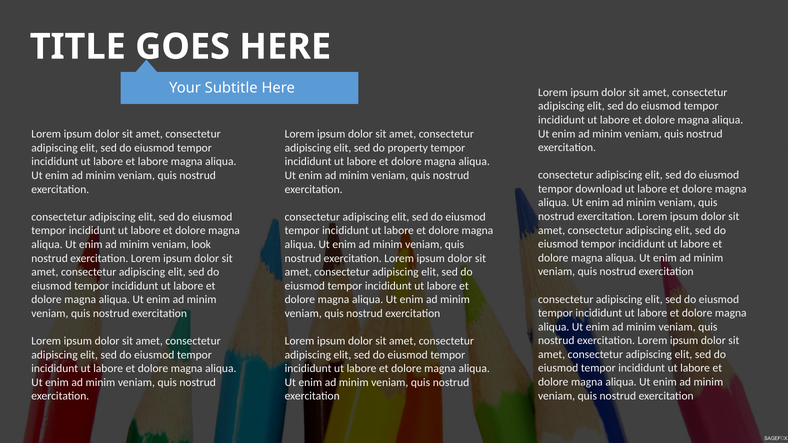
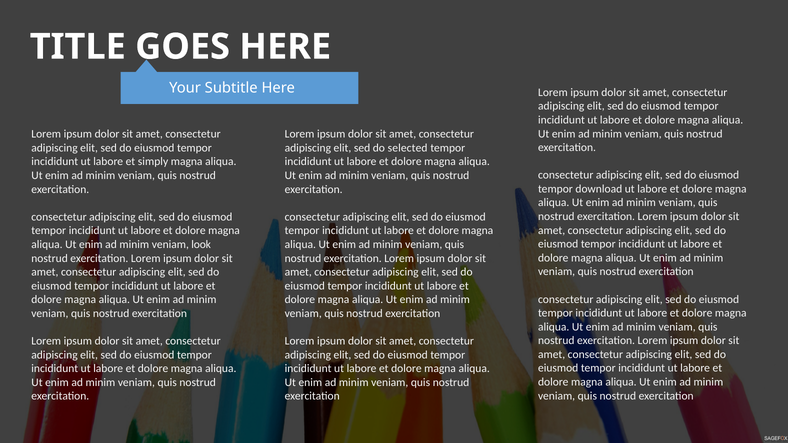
property: property -> selected
et labore: labore -> simply
